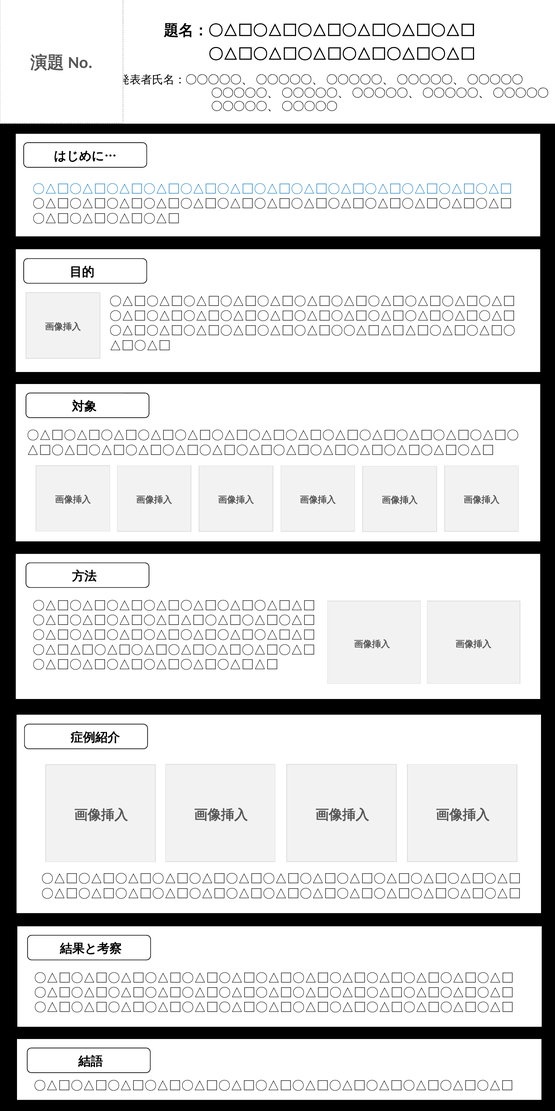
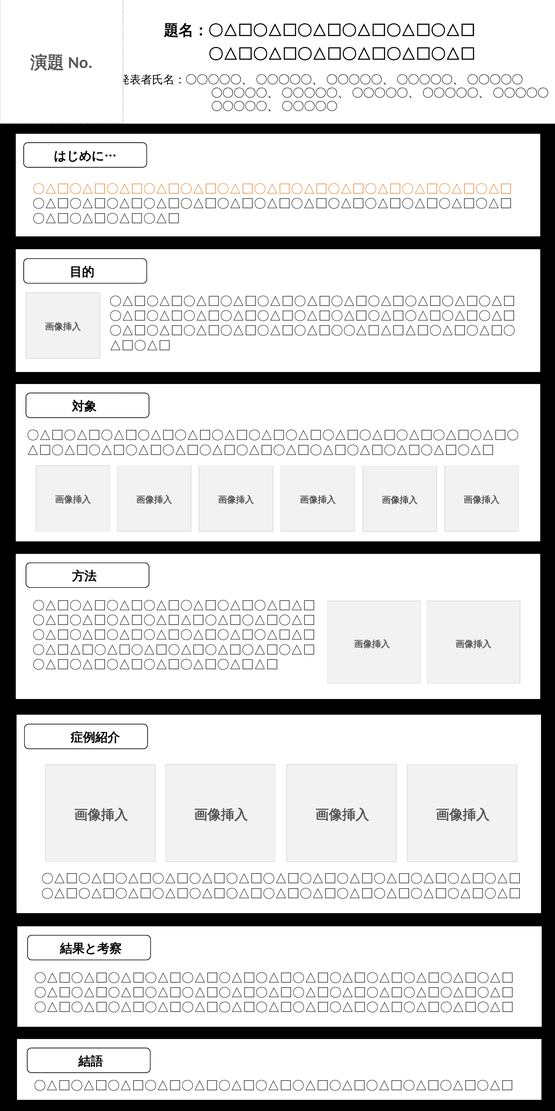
〇△□〇△□〇△□〇△□〇△□〇△□〇△□〇△□〇△□〇△□〇△□〇△□〇△□ at (272, 189) colour: blue -> orange
